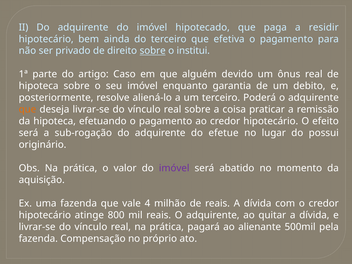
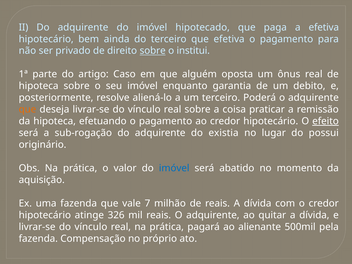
a residir: residir -> efetiva
devido: devido -> oposta
efeito underline: none -> present
efetue: efetue -> existia
imóvel at (174, 168) colour: purple -> blue
4: 4 -> 7
800: 800 -> 326
